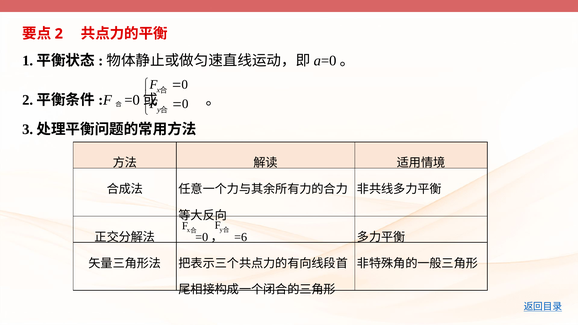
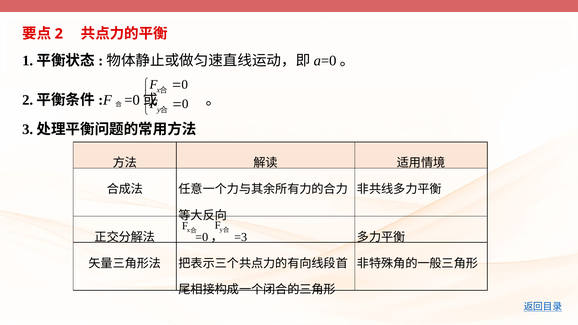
=6: =6 -> =3
